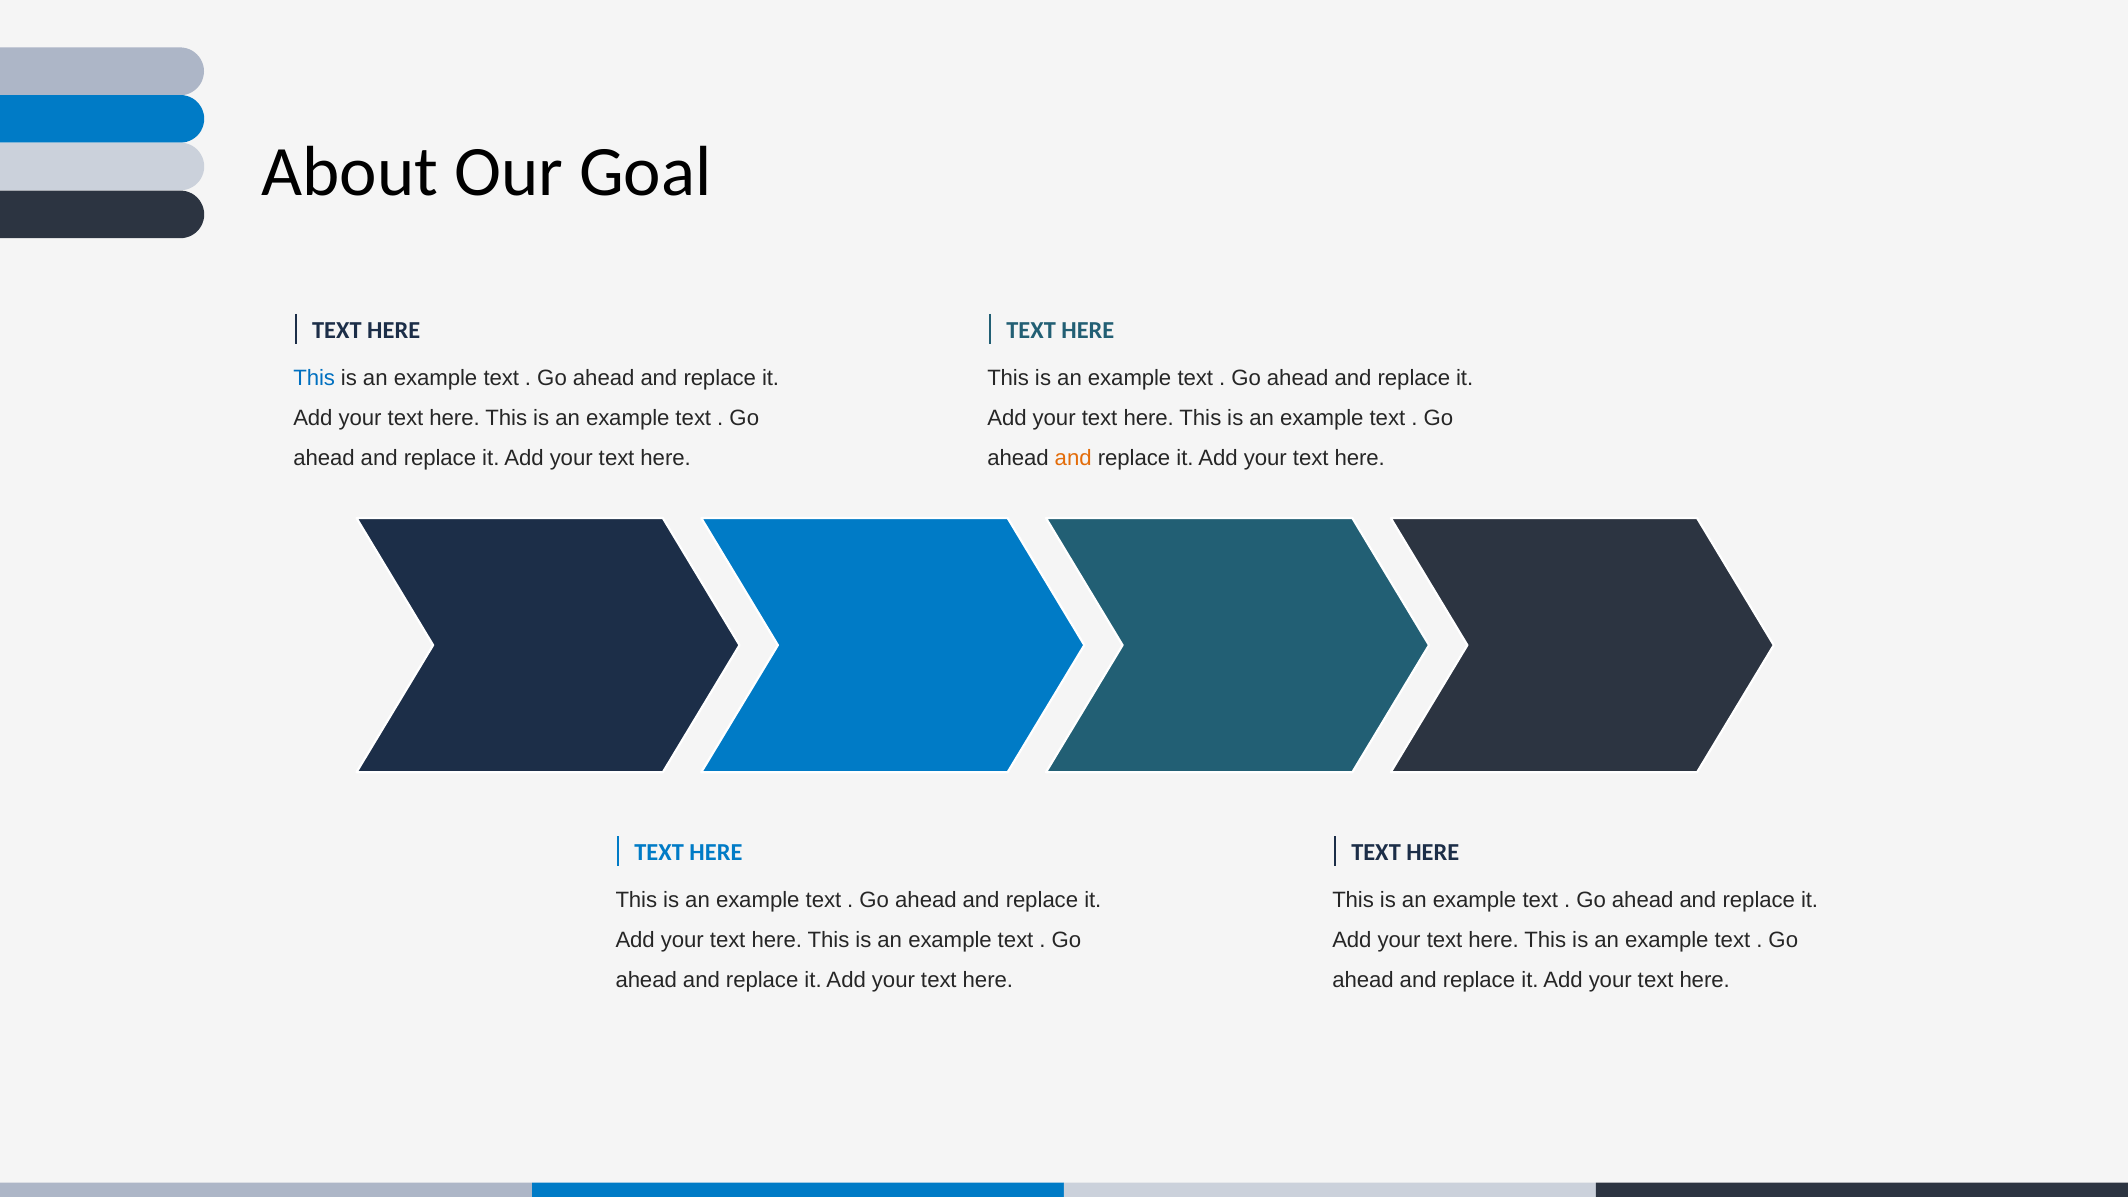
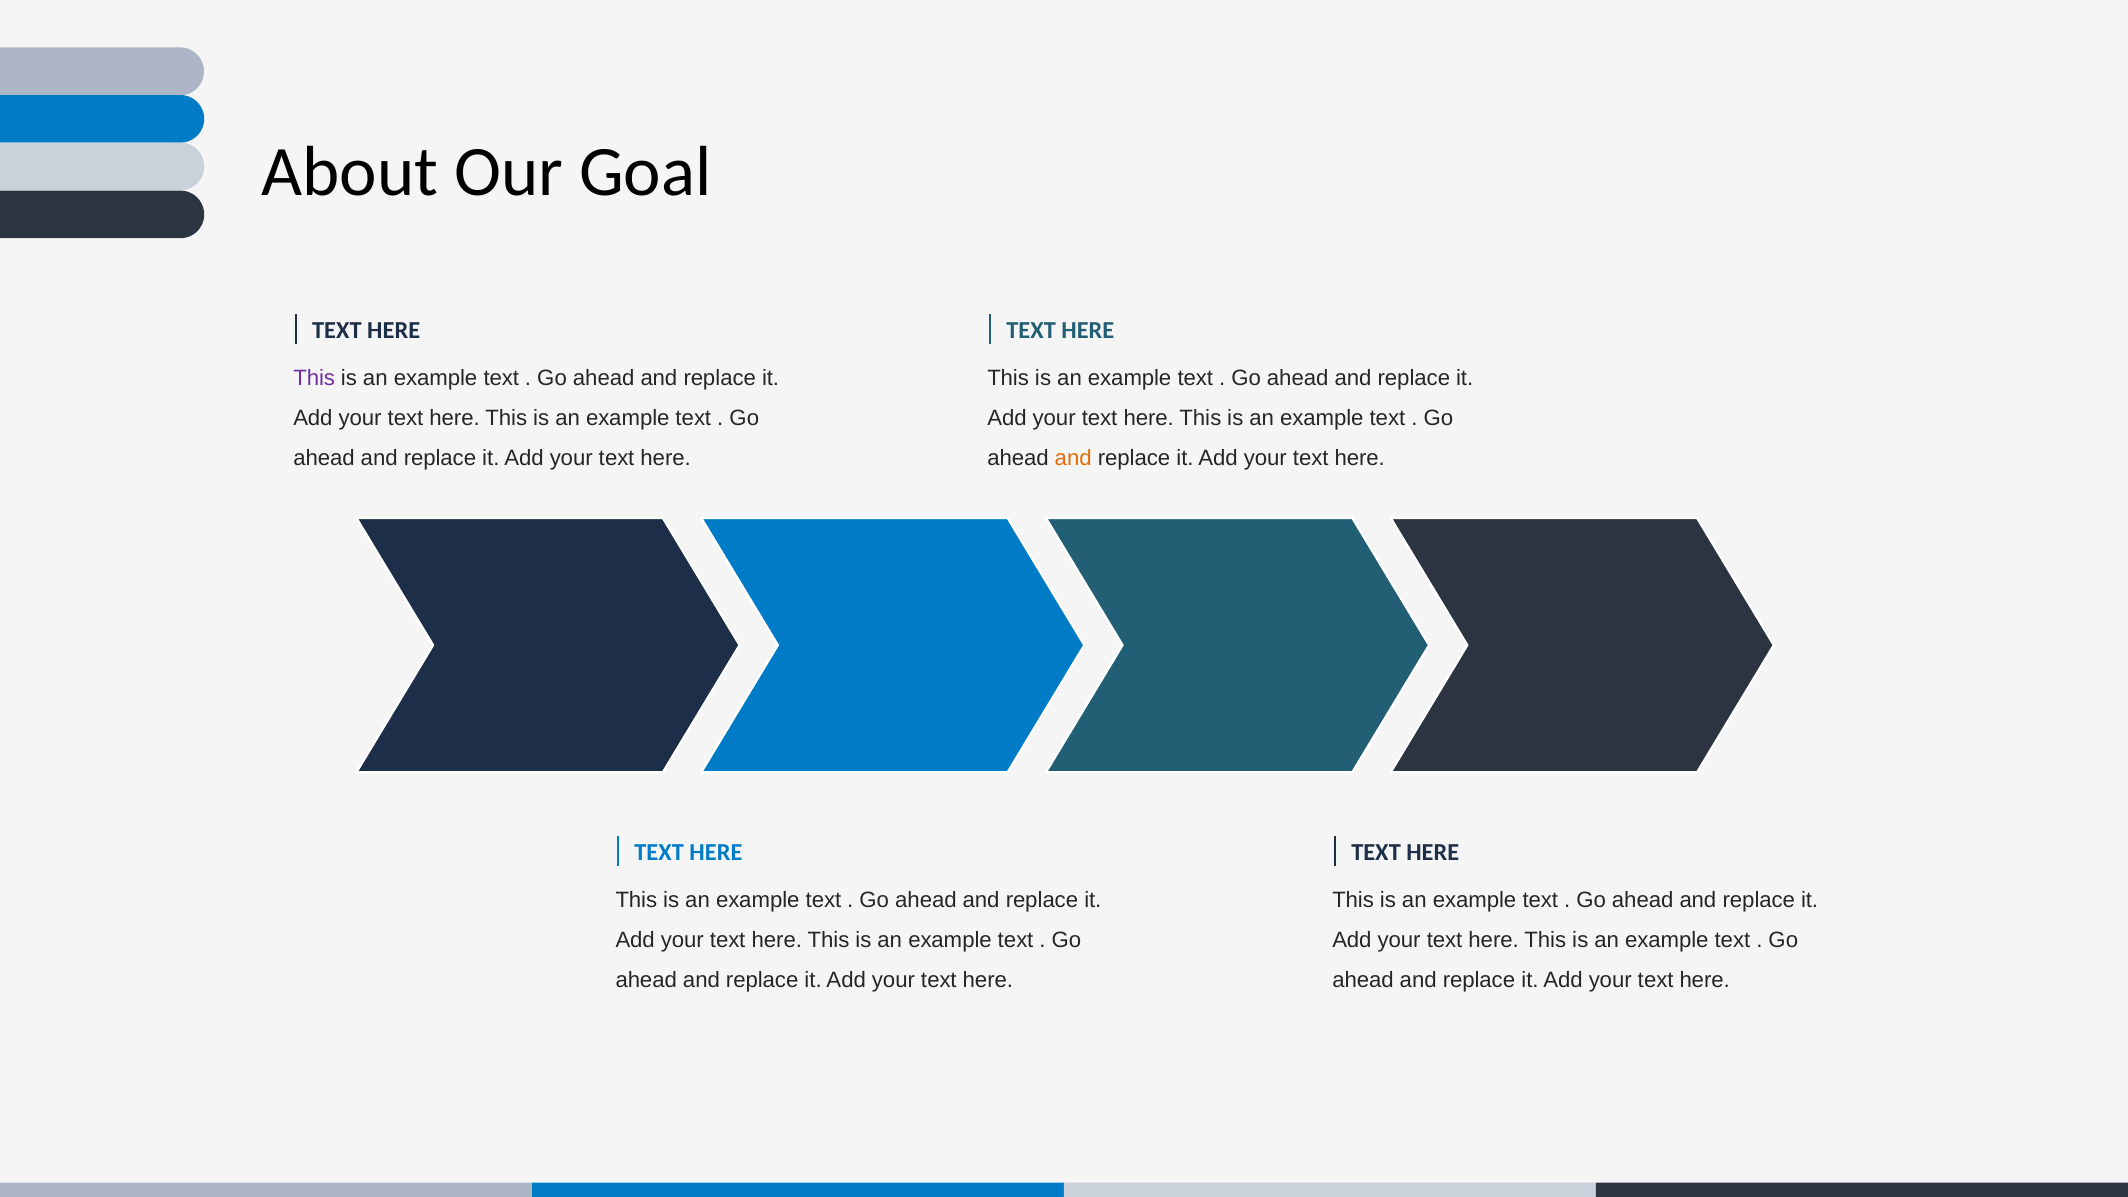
This at (314, 378) colour: blue -> purple
